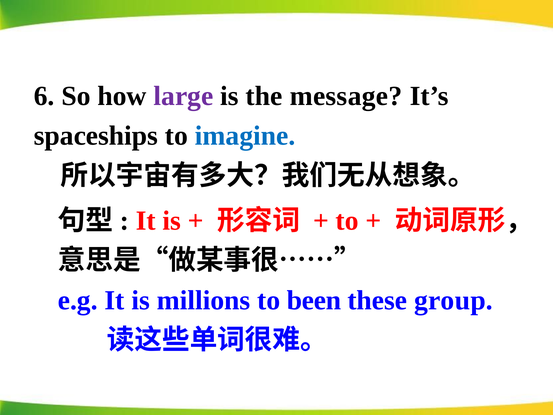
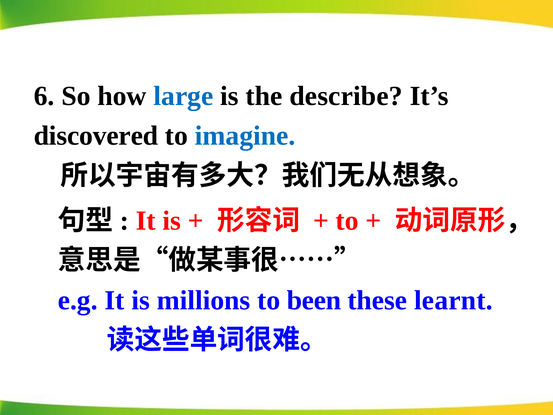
large colour: purple -> blue
message: message -> describe
spaceships: spaceships -> discovered
group: group -> learnt
